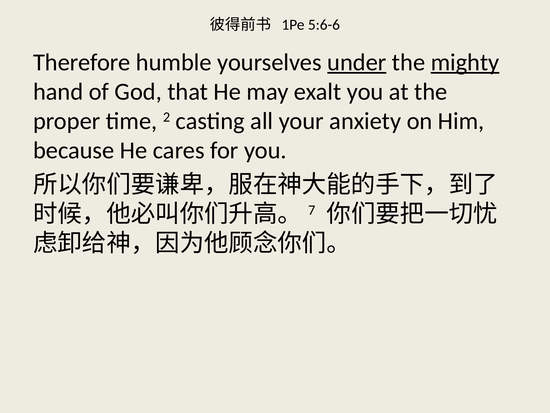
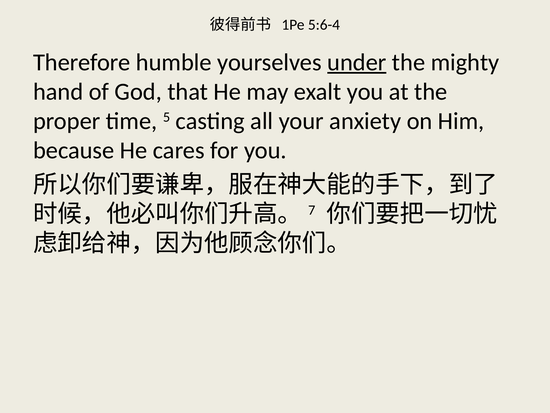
5:6-6: 5:6-6 -> 5:6-4
mighty underline: present -> none
2: 2 -> 5
